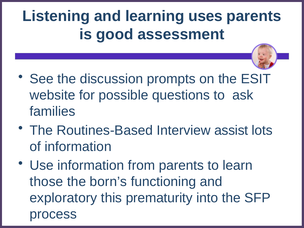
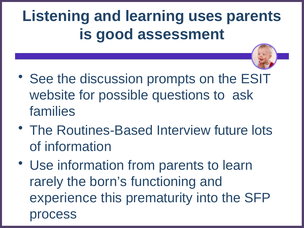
assist: assist -> future
those: those -> rarely
exploratory: exploratory -> experience
